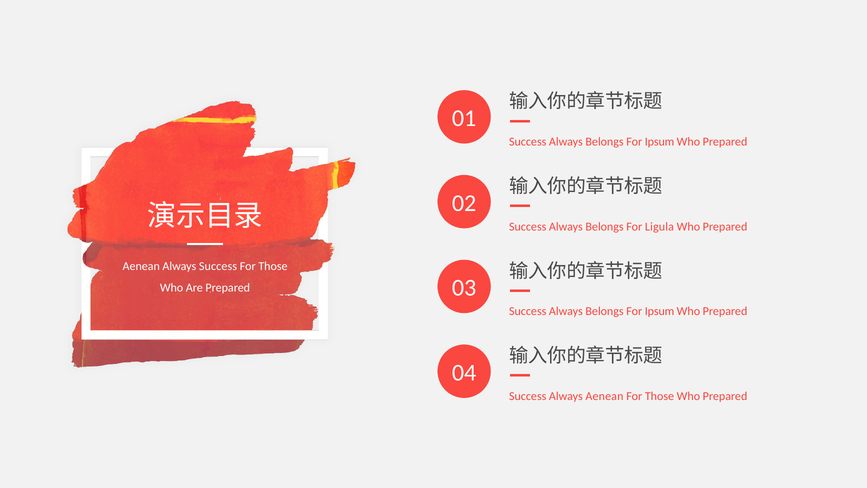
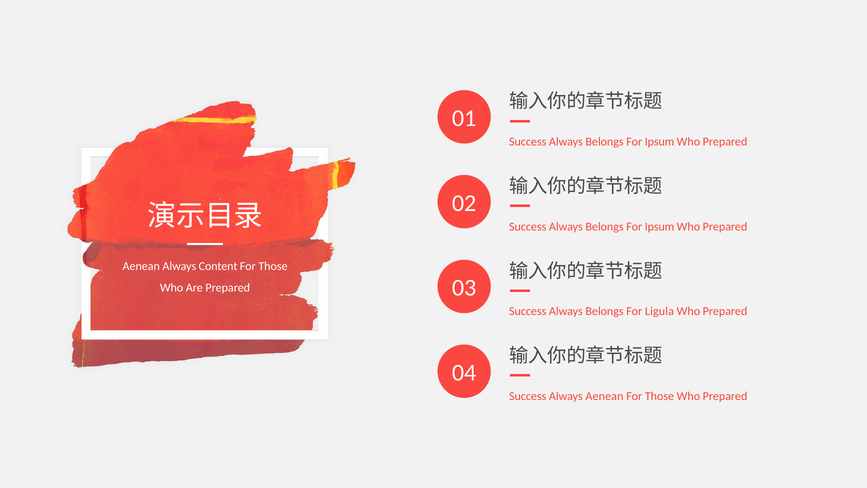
Ligula at (659, 227): Ligula -> Ipsum
Always Success: Success -> Content
Ipsum at (660, 311): Ipsum -> Ligula
